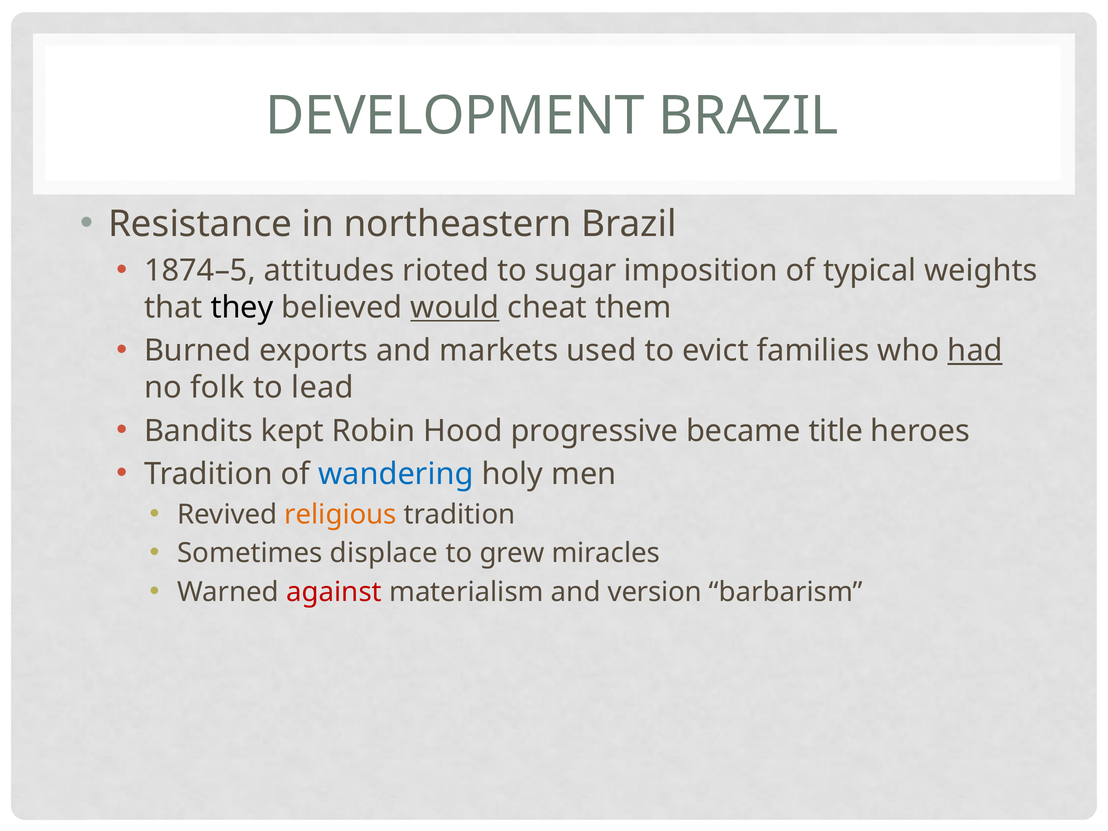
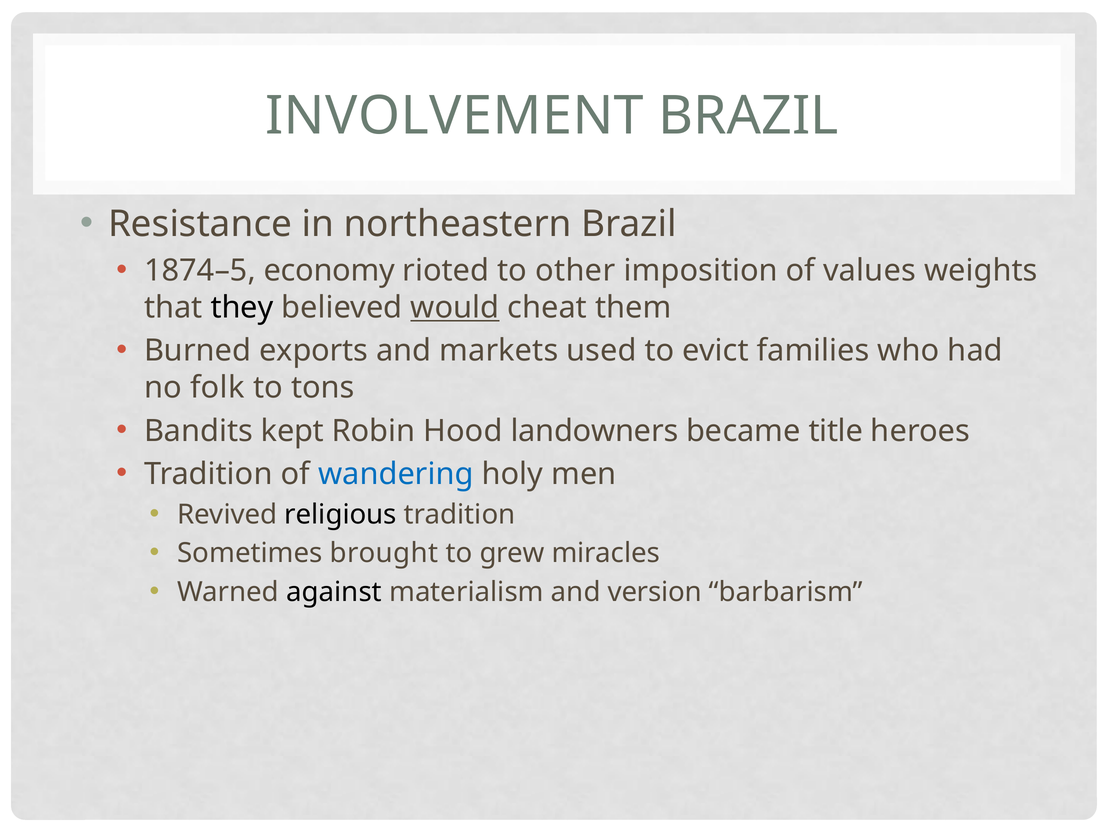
DEVELOPMENT: DEVELOPMENT -> INVOLVEMENT
attitudes: attitudes -> economy
sugar: sugar -> other
typical: typical -> values
had underline: present -> none
lead: lead -> tons
progressive: progressive -> landowners
religious colour: orange -> black
displace: displace -> brought
against colour: red -> black
